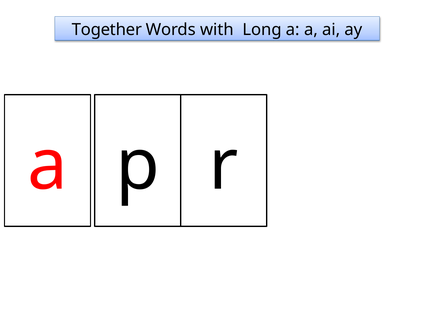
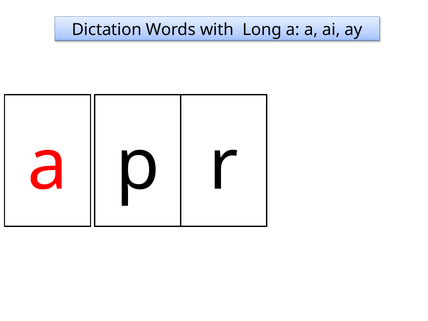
Together: Together -> Dictation
